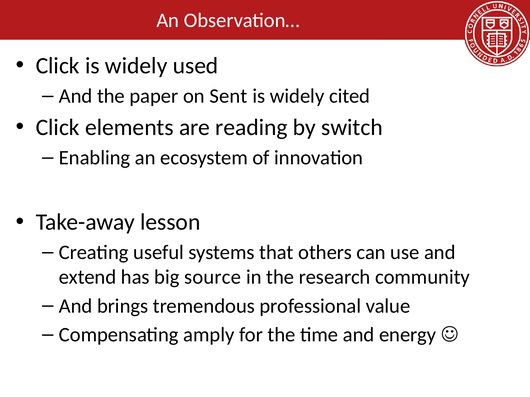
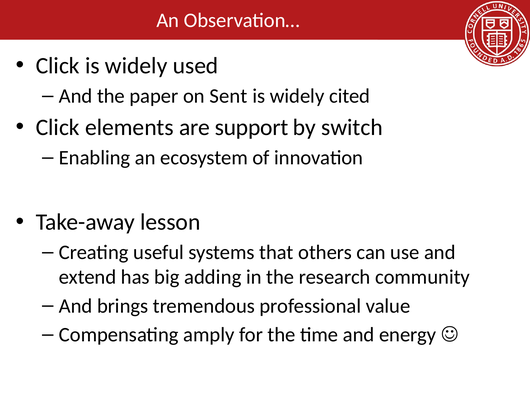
reading: reading -> support
source: source -> adding
